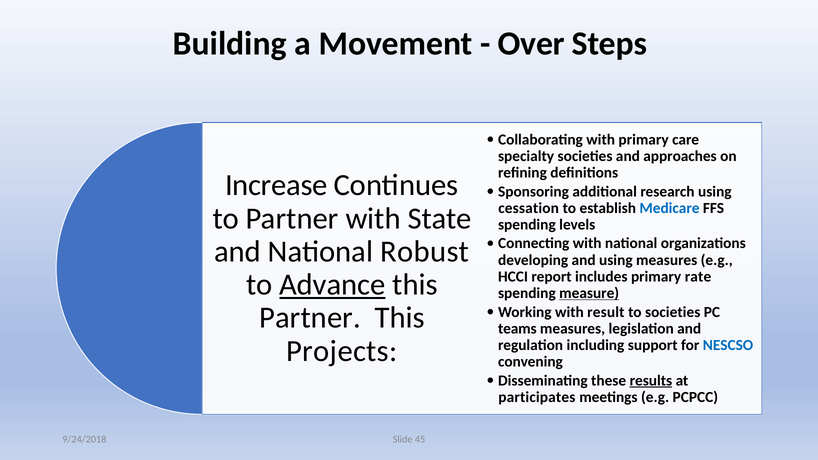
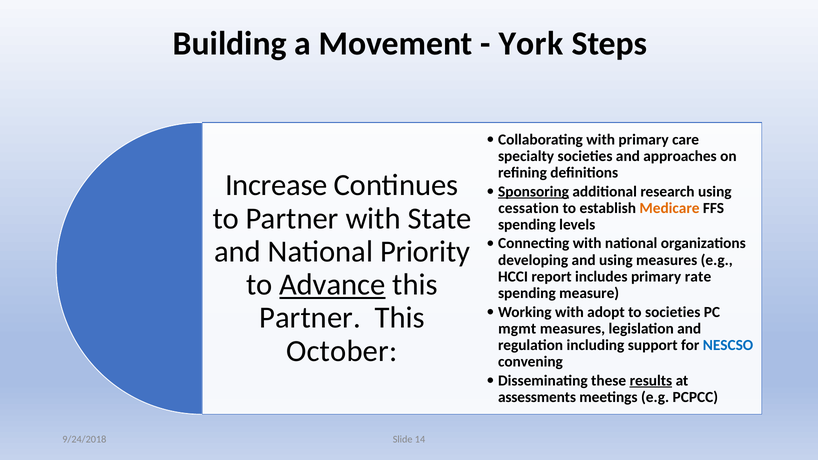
Over: Over -> York
Sponsoring underline: none -> present
Medicare colour: blue -> orange
Robust: Robust -> Priority
measure underline: present -> none
result: result -> adopt
teams: teams -> mgmt
Projects: Projects -> October
participates: participates -> assessments
45: 45 -> 14
